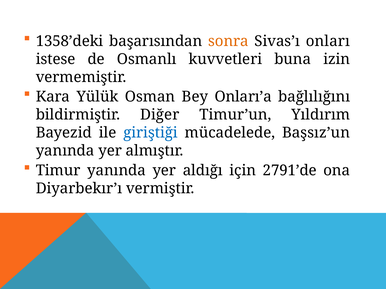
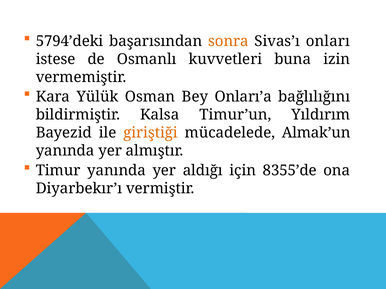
1358’deki: 1358’deki -> 5794’deki
Diğer: Diğer -> Kalsa
giriştiği colour: blue -> orange
Başsız’un: Başsız’un -> Almak’un
2791’de: 2791’de -> 8355’de
